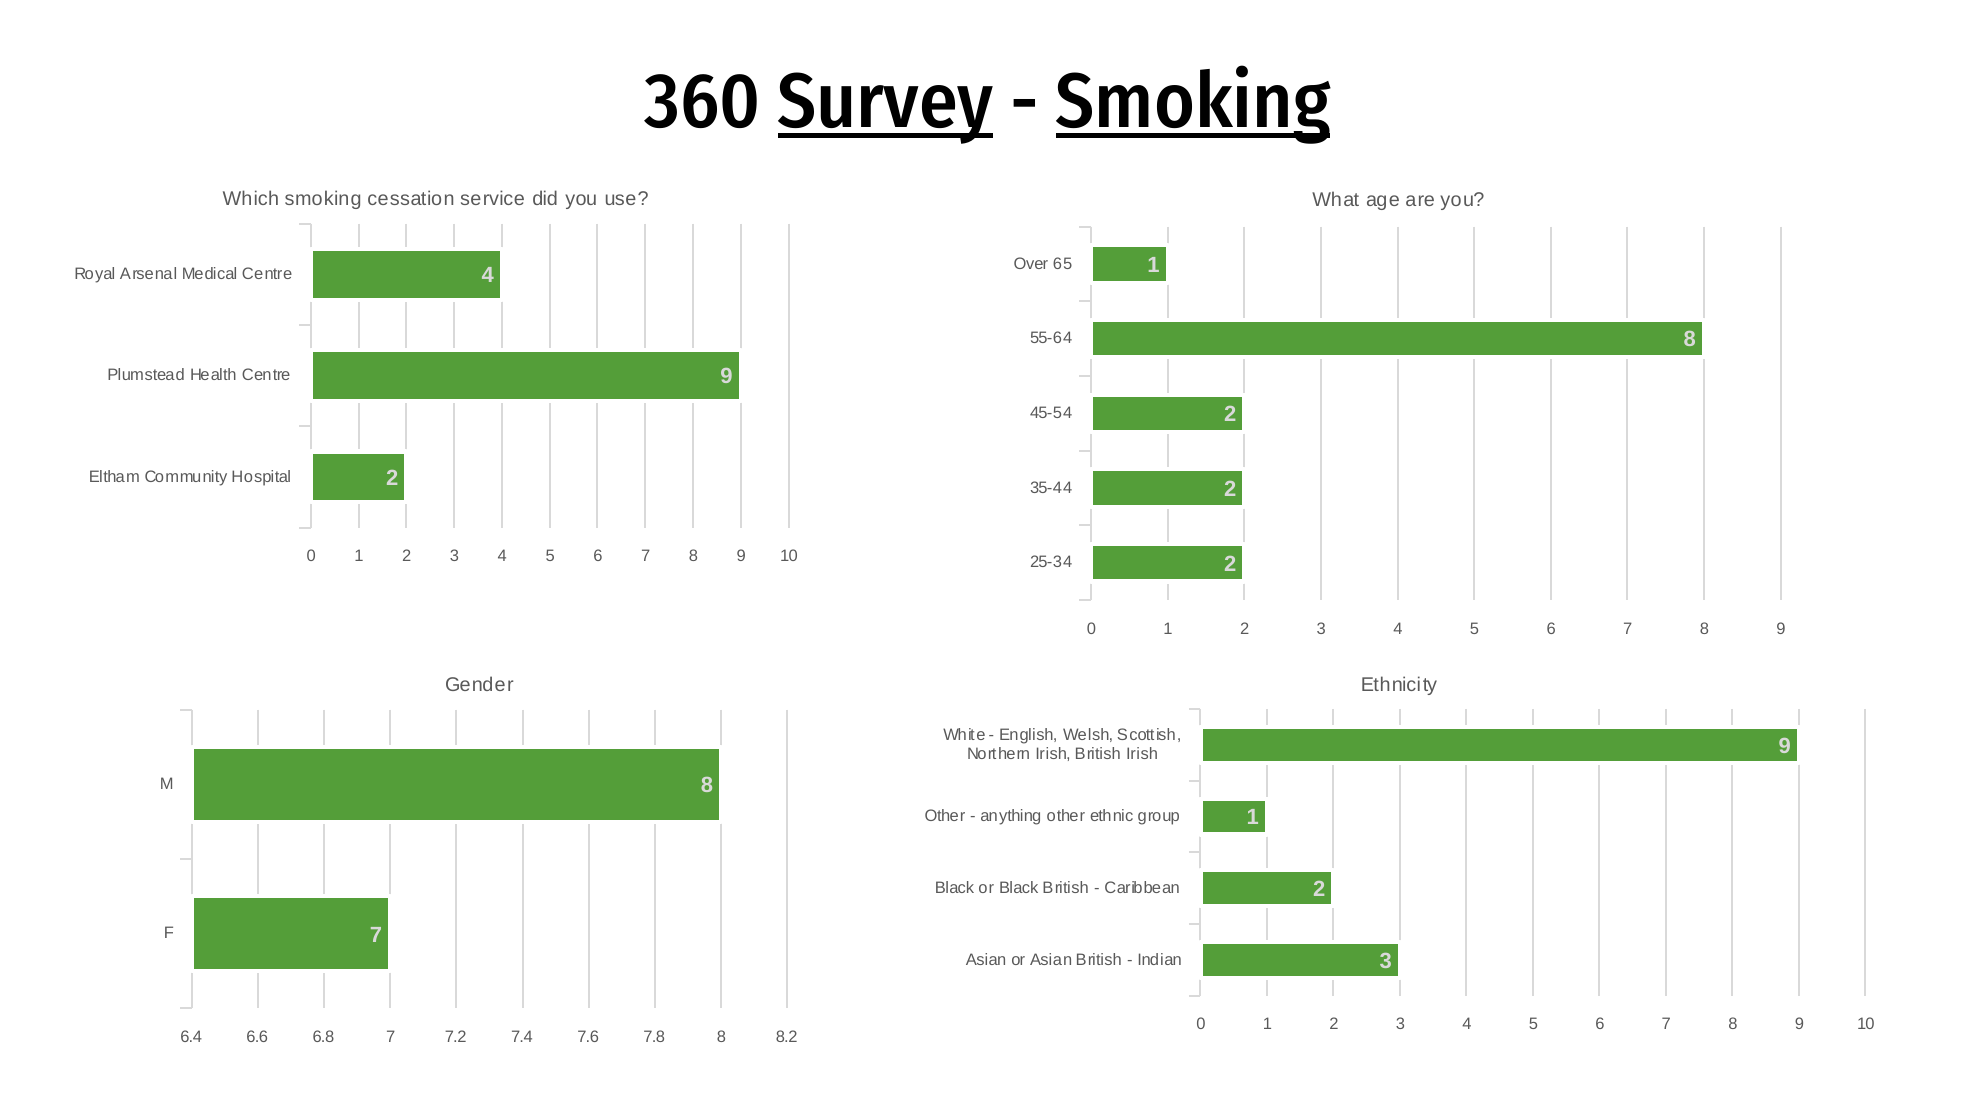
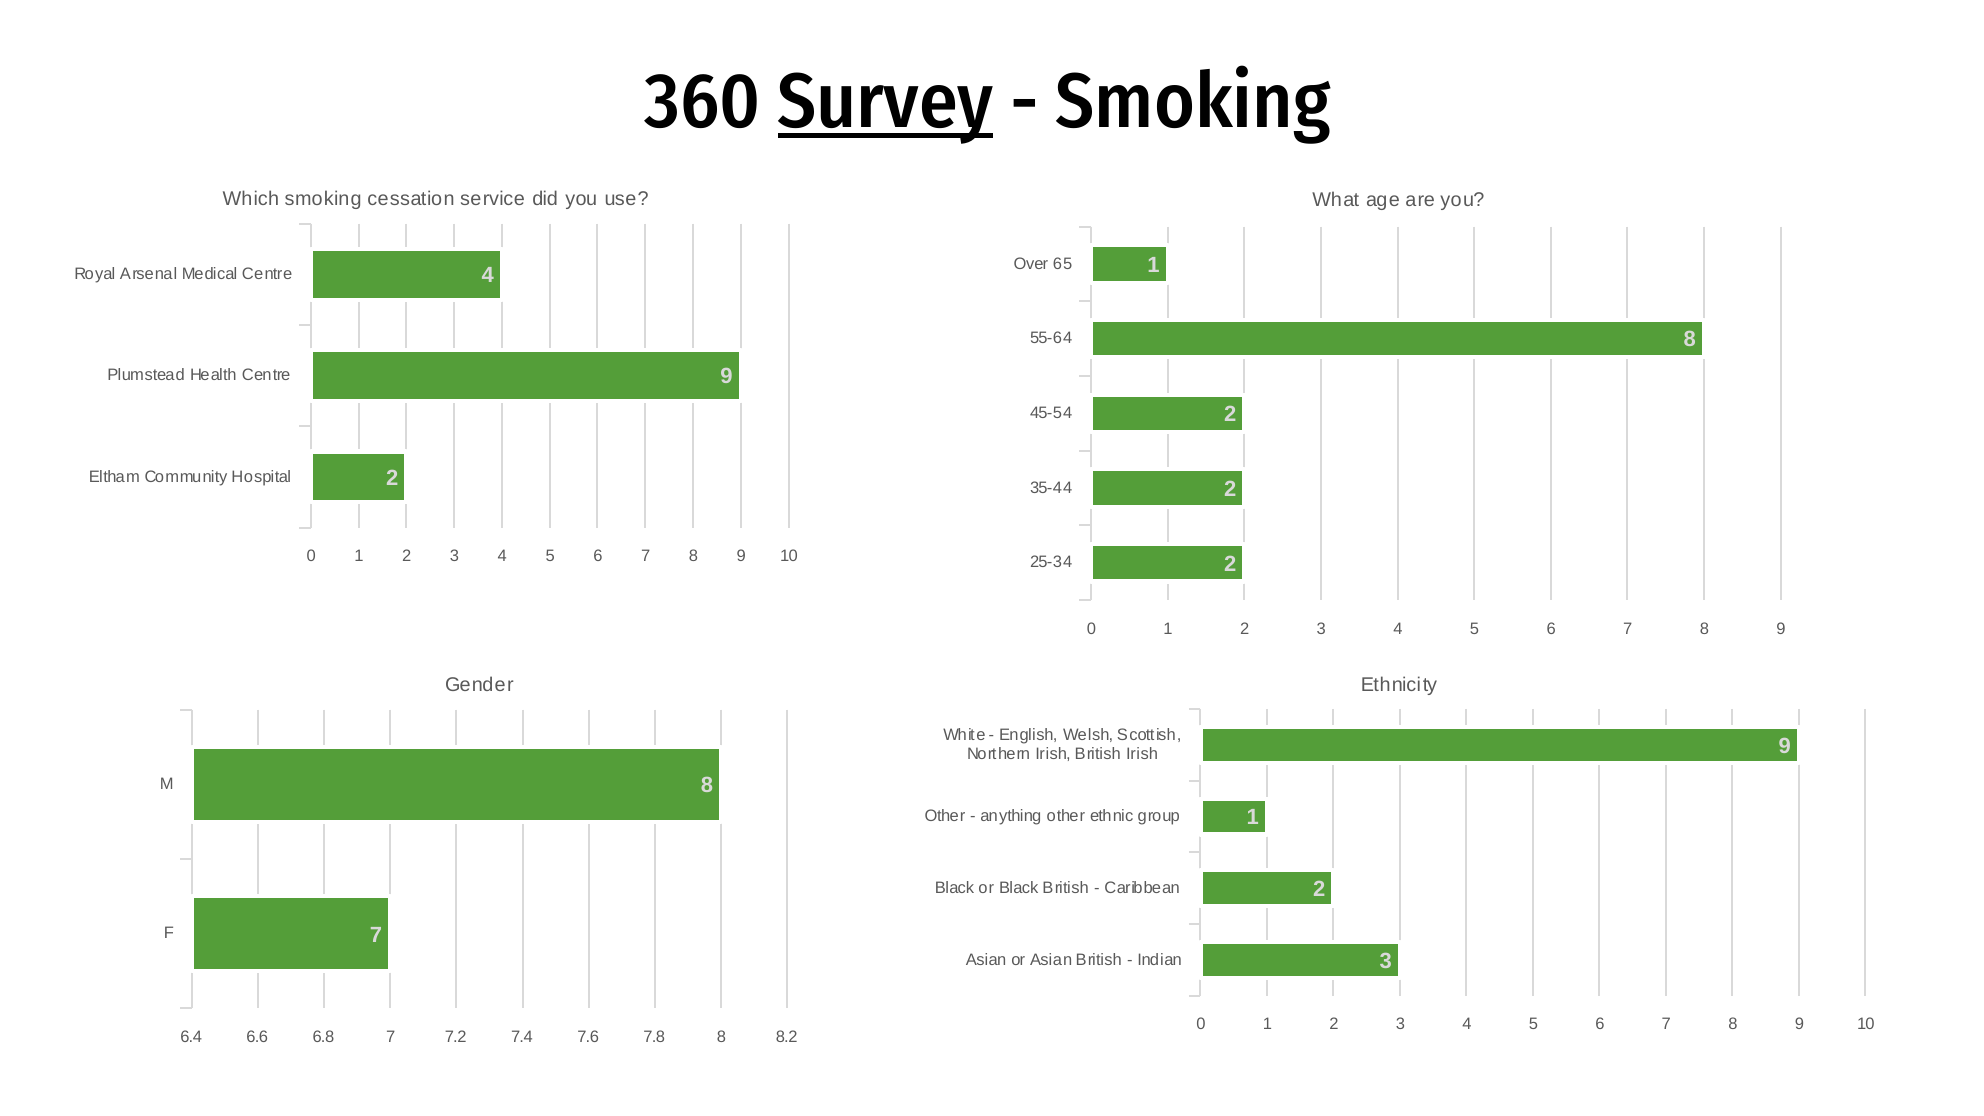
Smoking at (1193, 102) underline: present -> none
